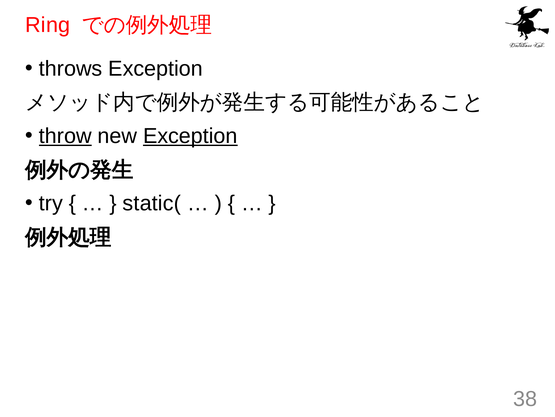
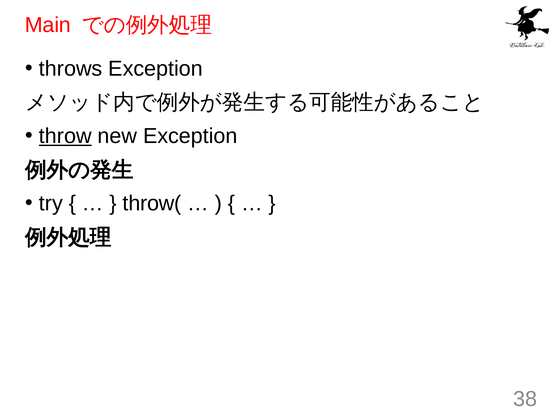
Ring: Ring -> Main
Exception at (190, 136) underline: present -> none
static(: static( -> throw(
